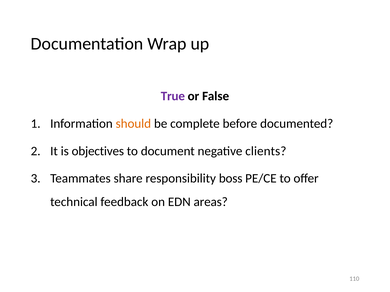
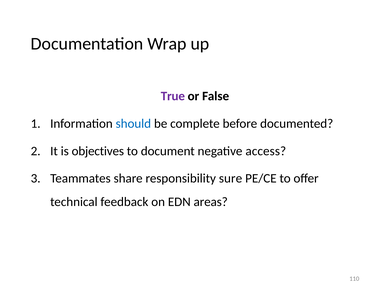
should colour: orange -> blue
clients: clients -> access
boss: boss -> sure
